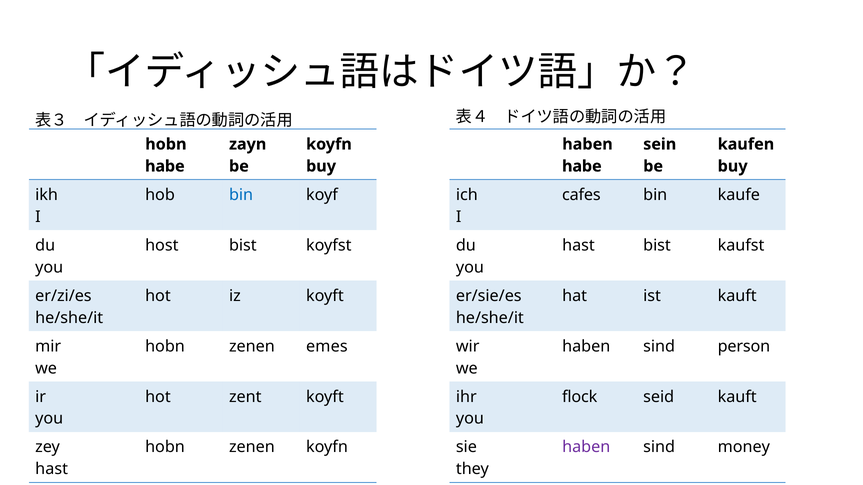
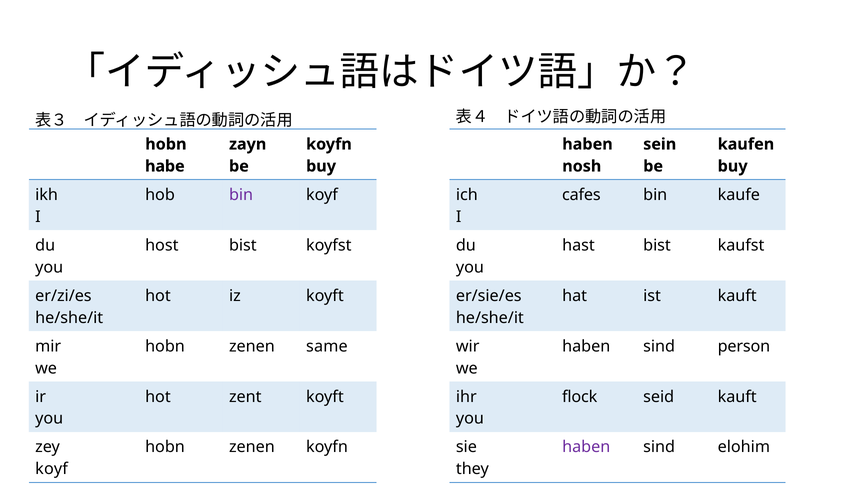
habe at (582, 166): habe -> nosh
bin at (241, 195) colour: blue -> purple
emes: emes -> same
money: money -> elohim
hast at (52, 470): hast -> koyf
